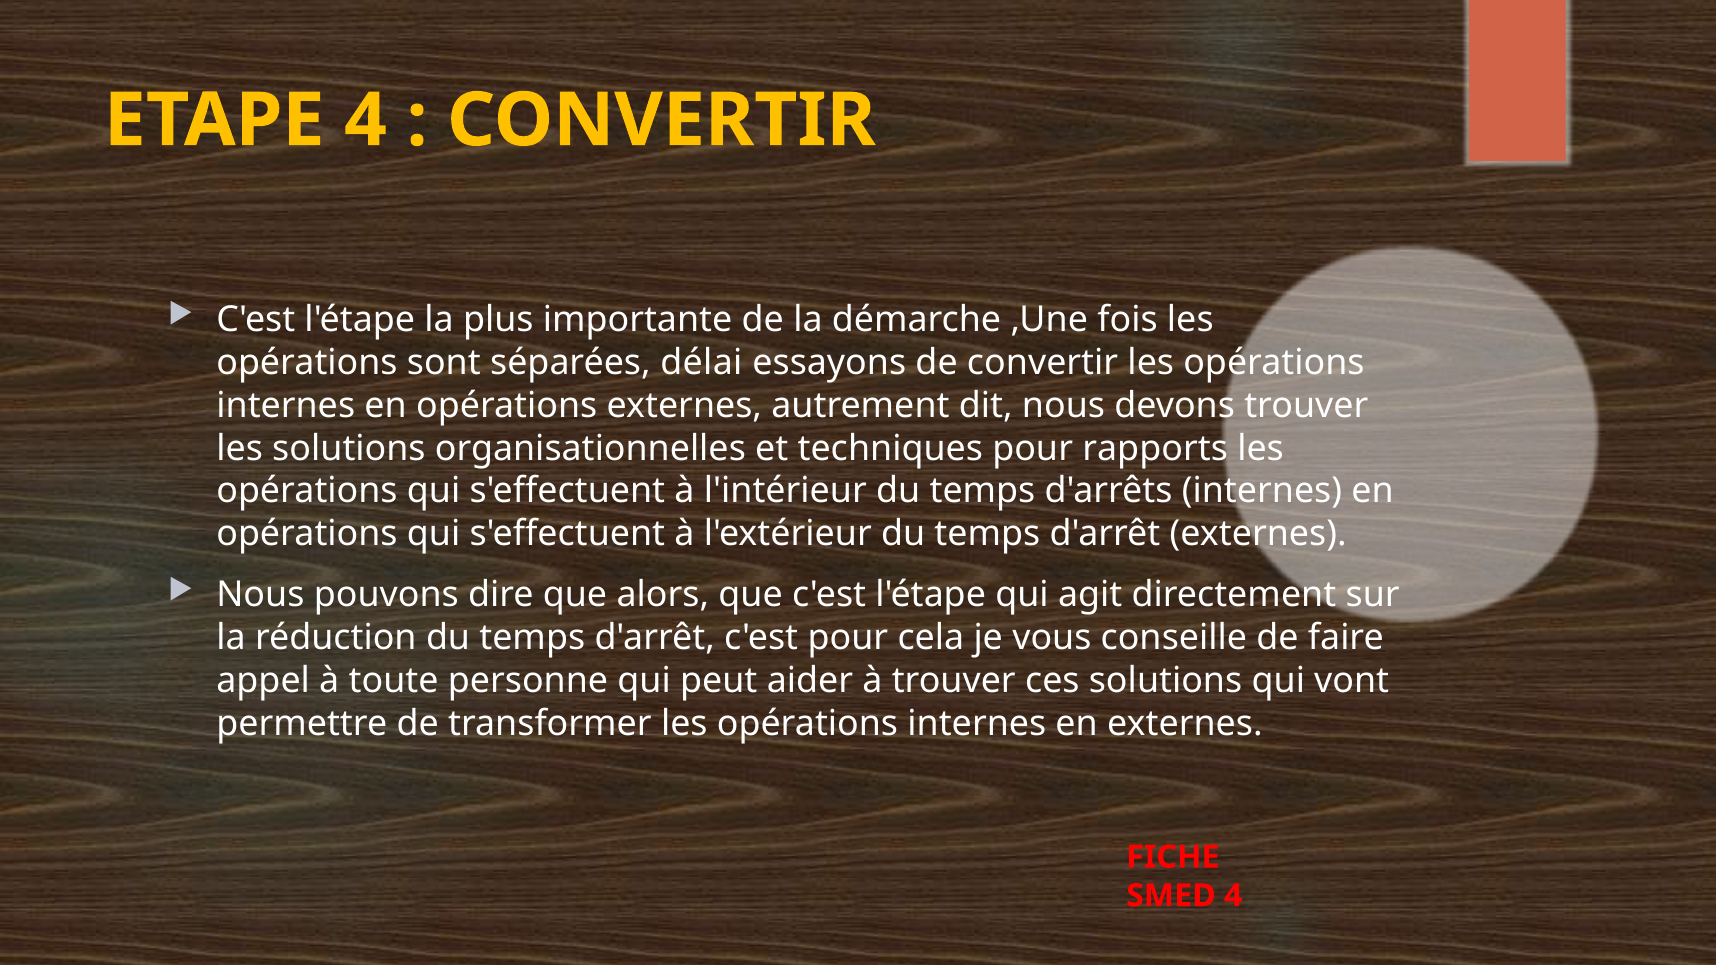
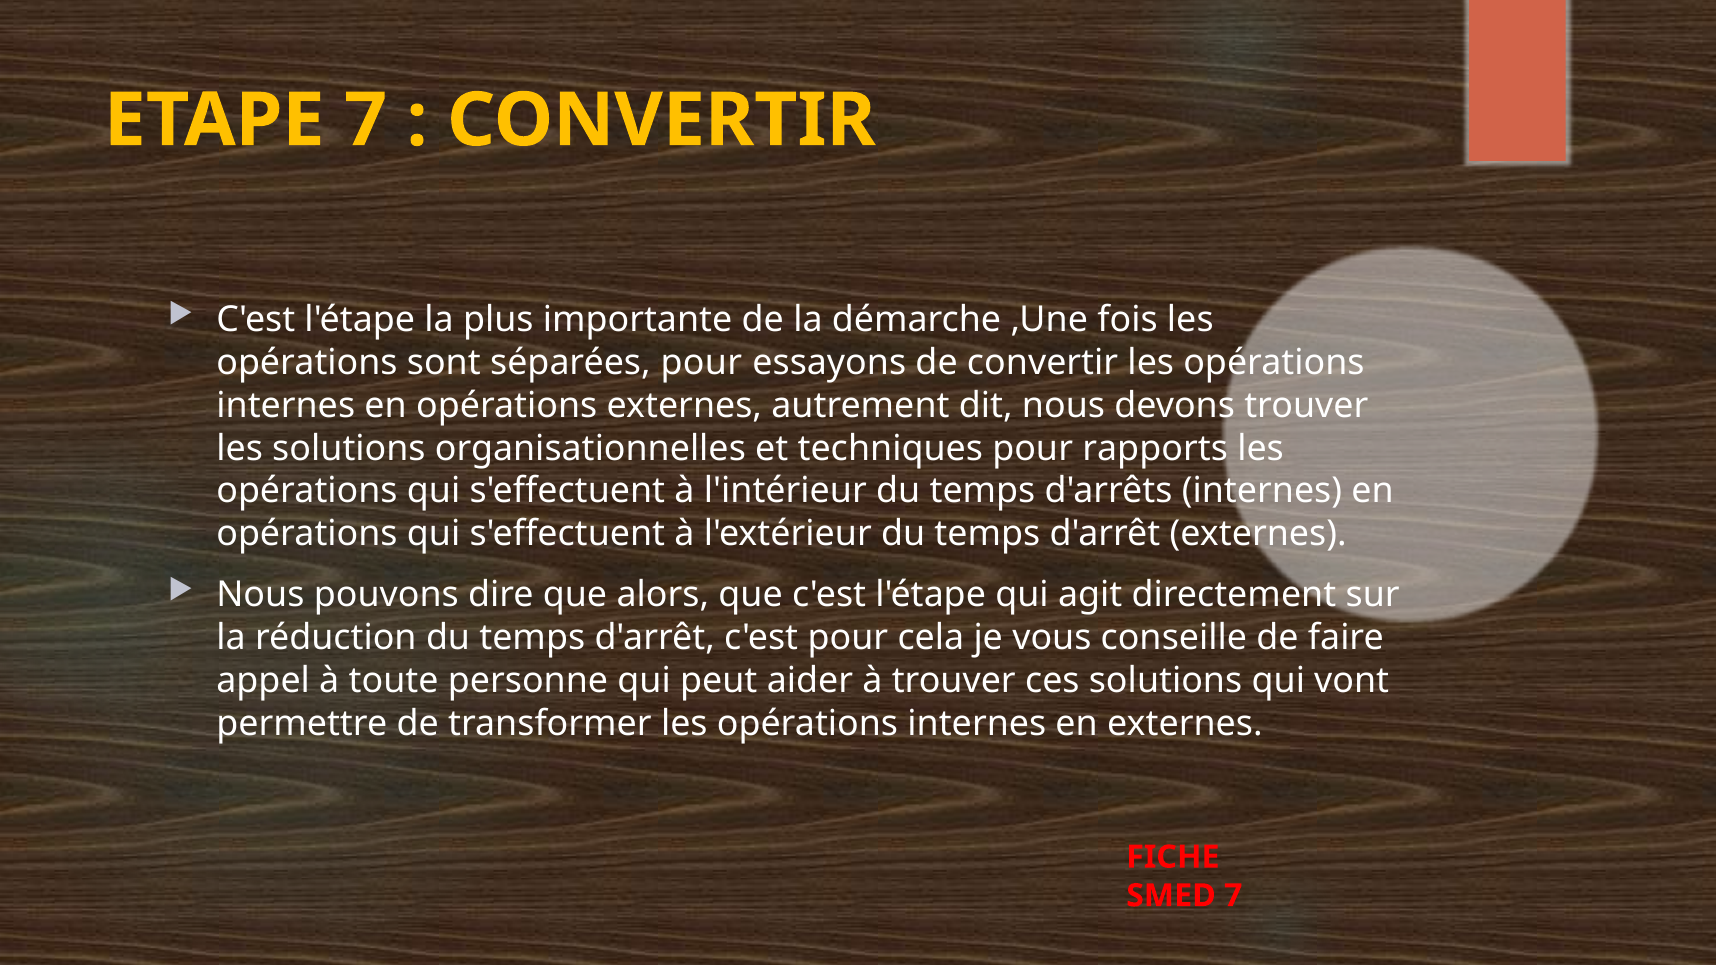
ETAPE 4: 4 -> 7
séparées délai: délai -> pour
SMED 4: 4 -> 7
